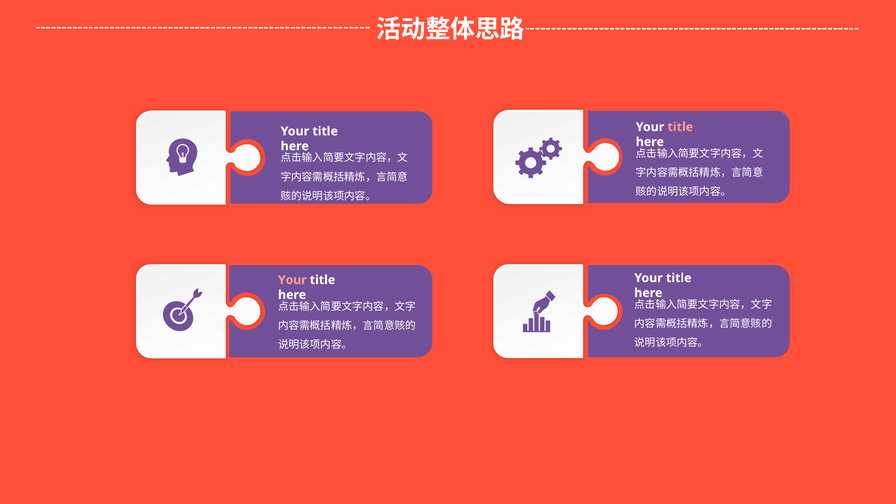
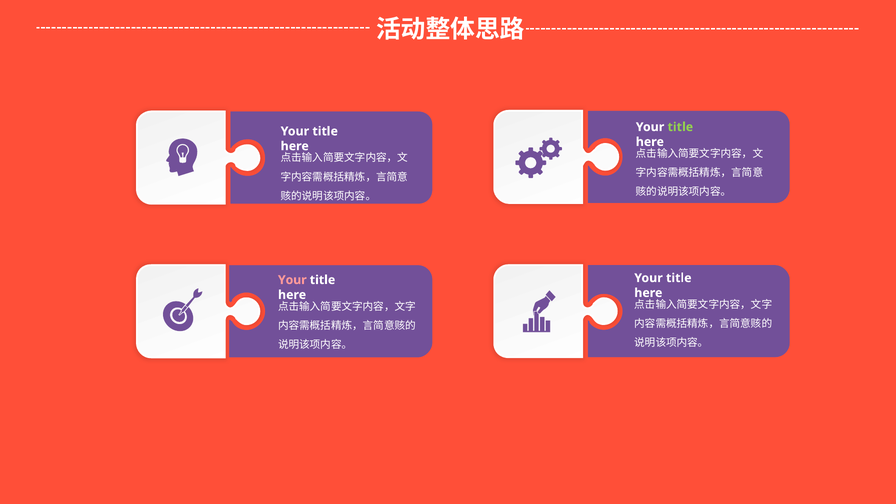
title at (680, 127) colour: pink -> light green
